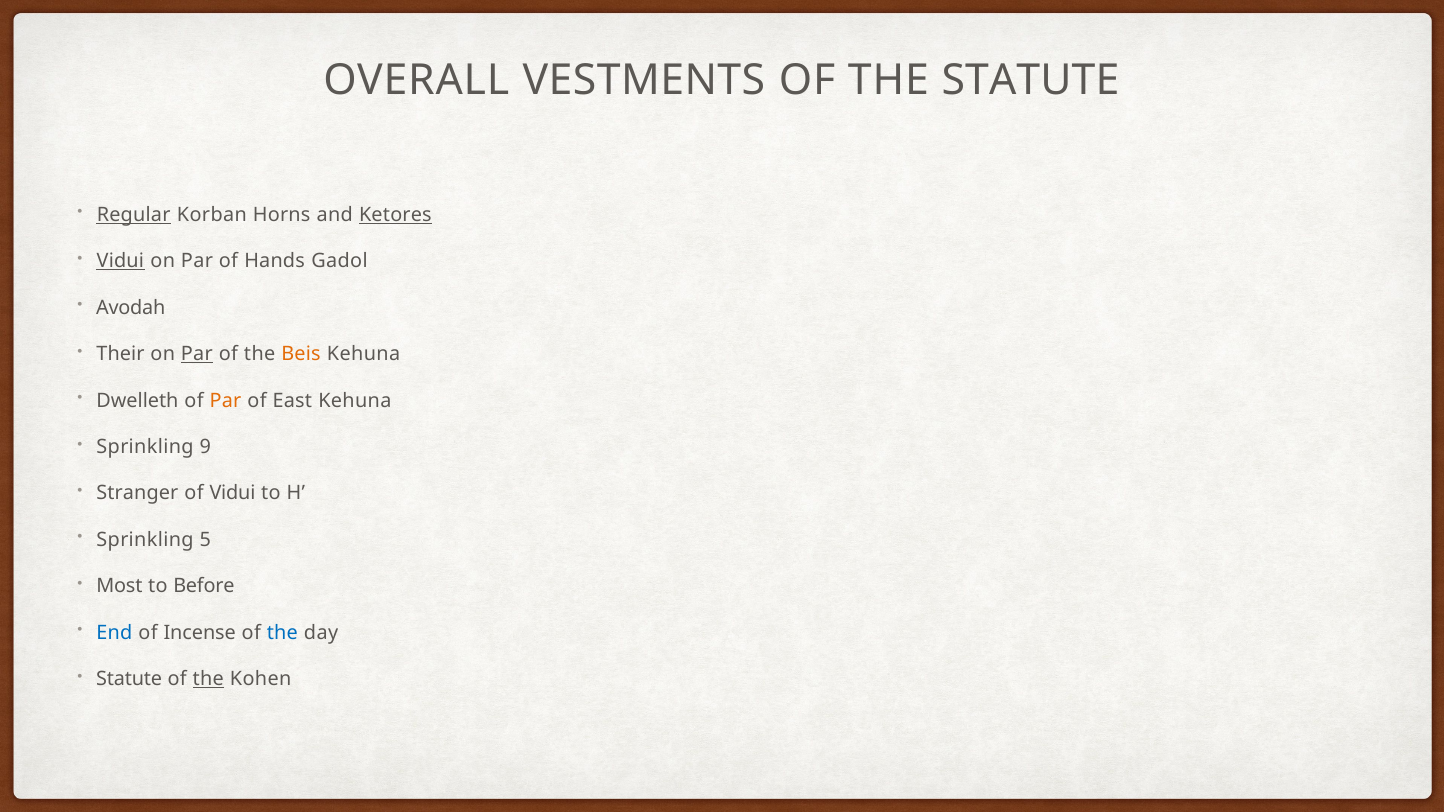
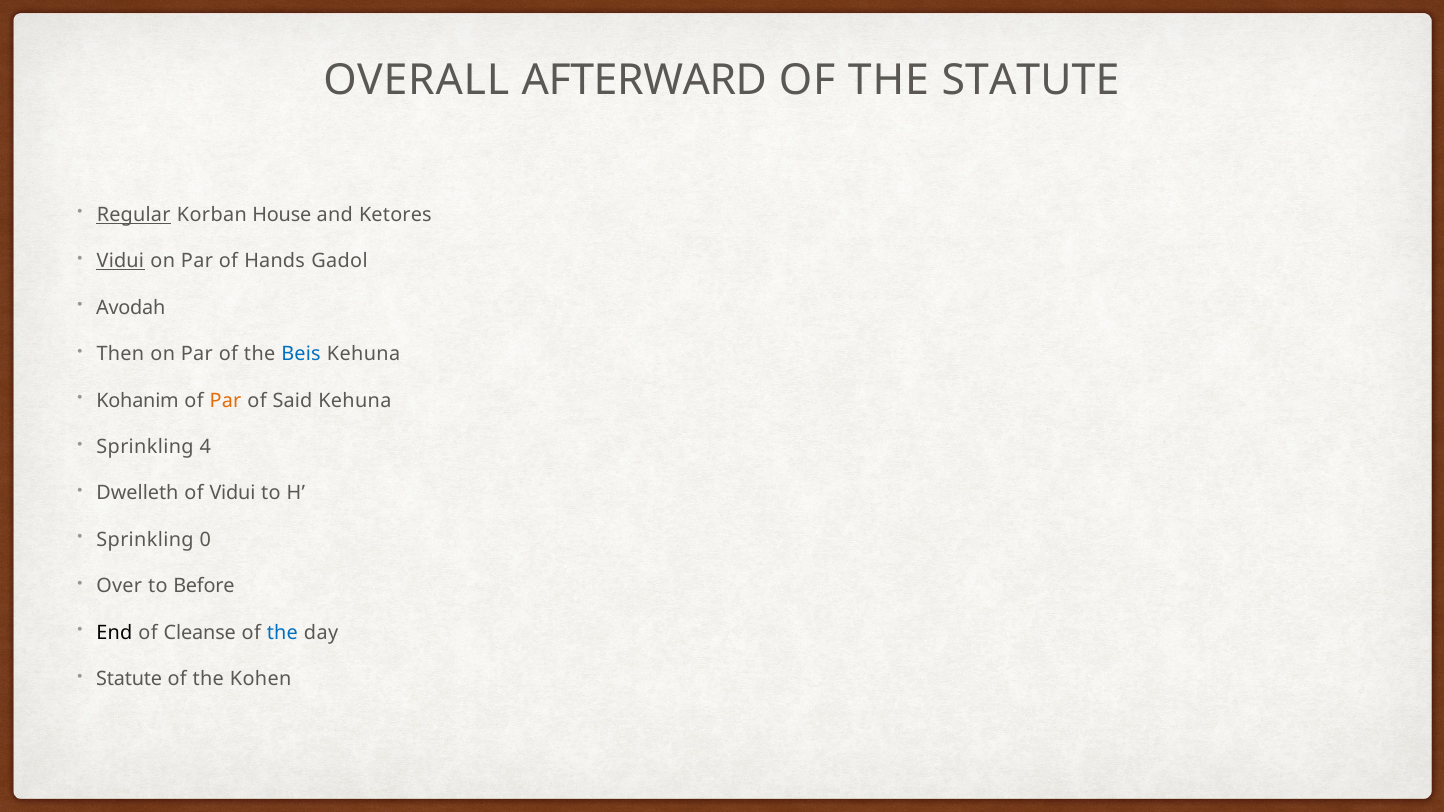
VESTMENTS: VESTMENTS -> AFTERWARD
Horns: Horns -> House
Ketores underline: present -> none
Their: Their -> Then
Par at (197, 354) underline: present -> none
Beis colour: orange -> blue
Dwelleth: Dwelleth -> Kohanim
East: East -> Said
9: 9 -> 4
Stranger: Stranger -> Dwelleth
5: 5 -> 0
Most: Most -> Over
End colour: blue -> black
Incense: Incense -> Cleanse
the at (208, 679) underline: present -> none
